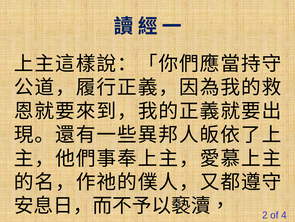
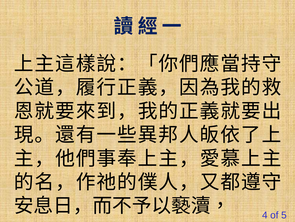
2: 2 -> 4
4: 4 -> 5
